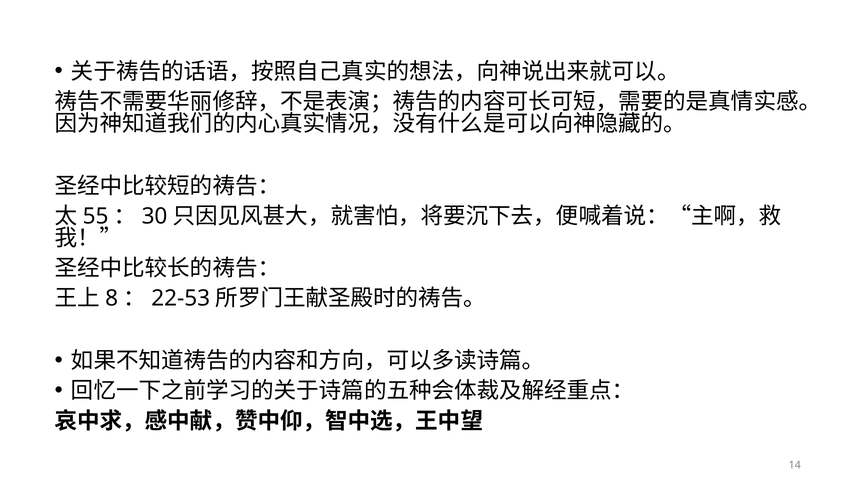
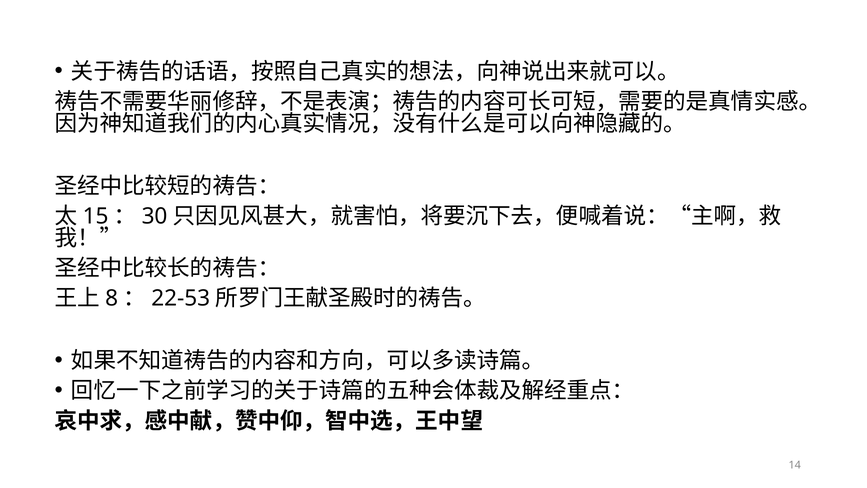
55: 55 -> 15
